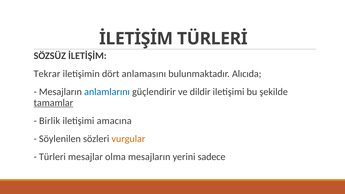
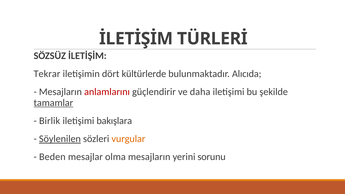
anlamasını: anlamasını -> kültürlerde
anlamlarını colour: blue -> red
dildir: dildir -> daha
amacına: amacına -> bakışlara
Söylenilen underline: none -> present
Türleri: Türleri -> Beden
sadece: sadece -> sorunu
